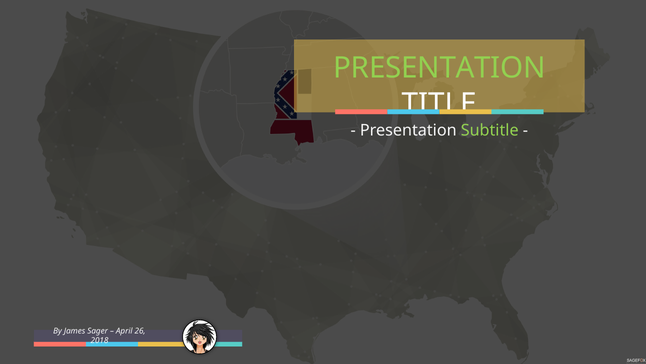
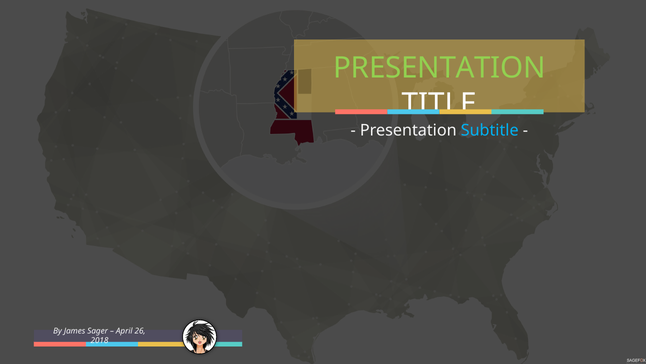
Subtitle colour: light green -> light blue
